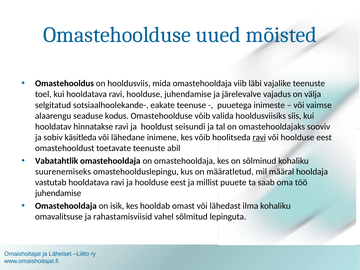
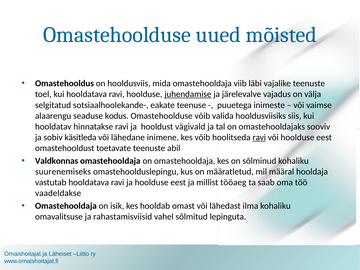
juhendamise at (188, 94) underline: none -> present
seisundi: seisundi -> vägivald
Vabatahtlik: Vabatahtlik -> Valdkonnas
puuete: puuete -> tööaeg
juhendamise at (58, 193): juhendamise -> vaadeldakse
